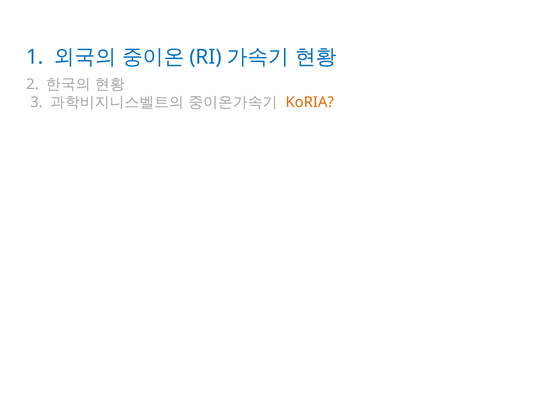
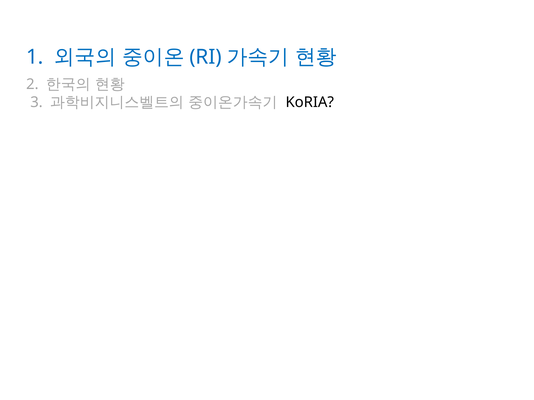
KoRIA colour: orange -> black
